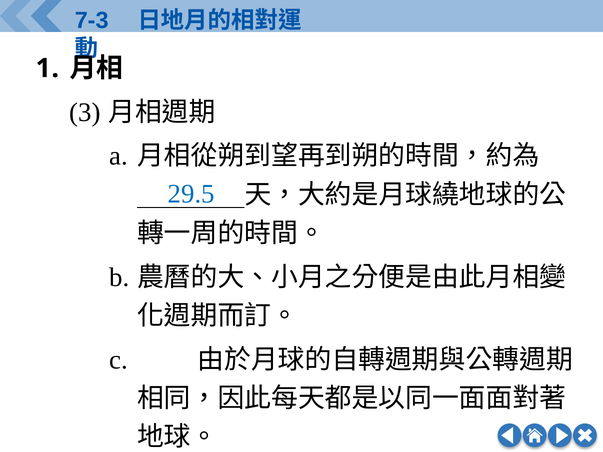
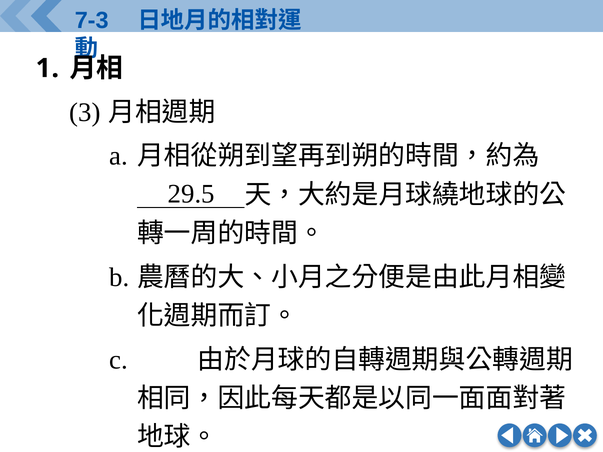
29.5 colour: blue -> black
